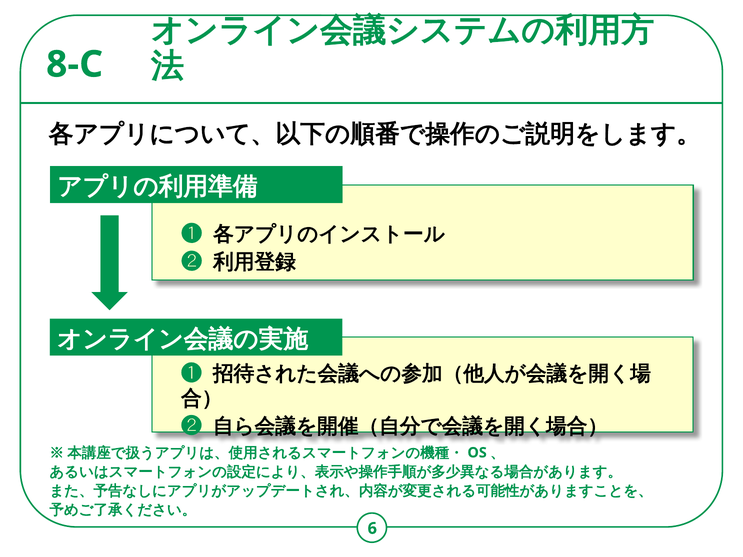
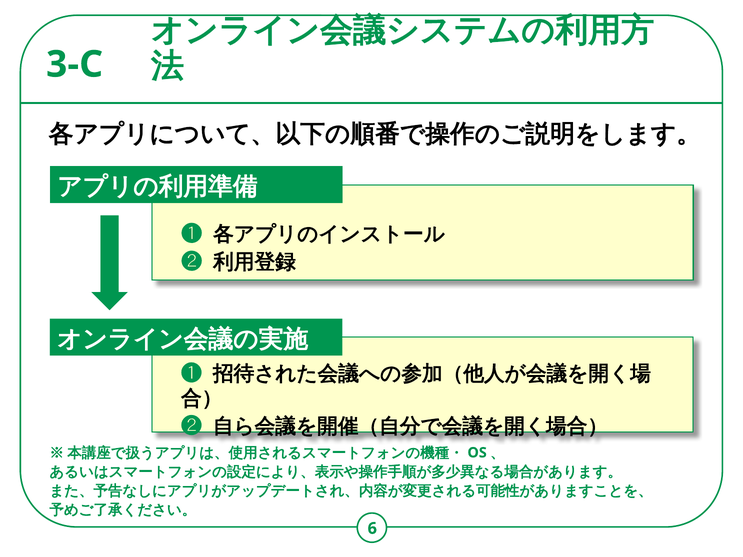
8-C: 8-C -> 3-C
